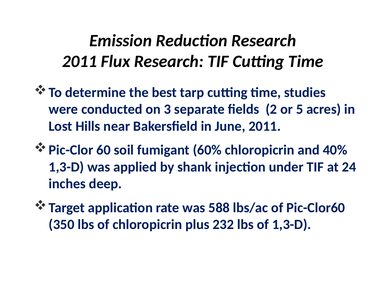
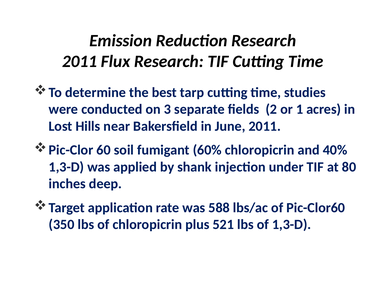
5: 5 -> 1
24: 24 -> 80
232: 232 -> 521
